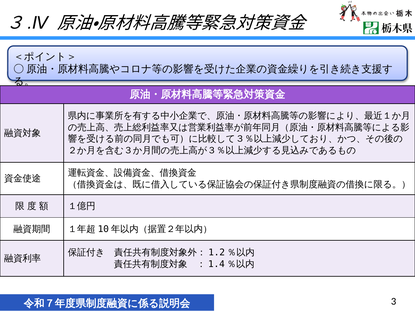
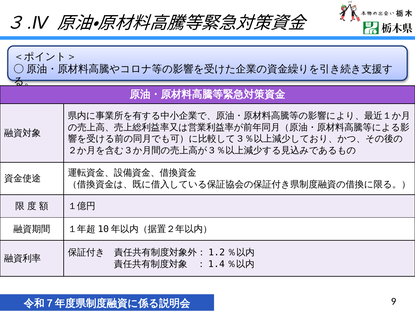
3: 3 -> 9
